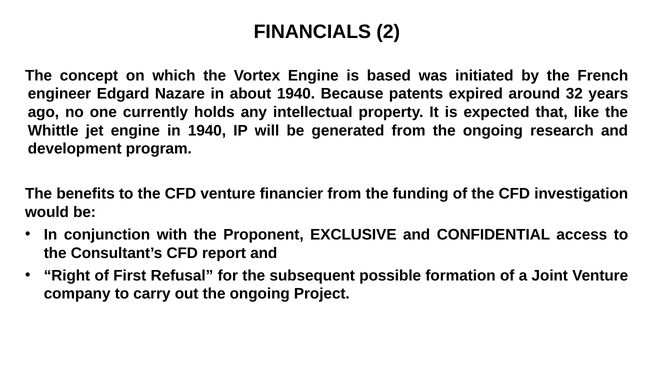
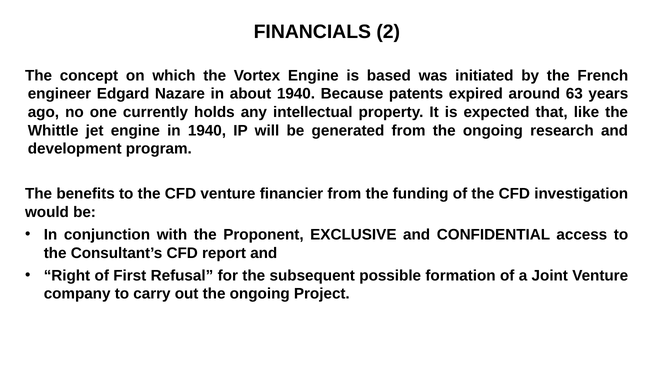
32: 32 -> 63
